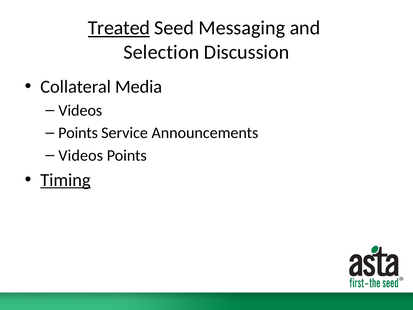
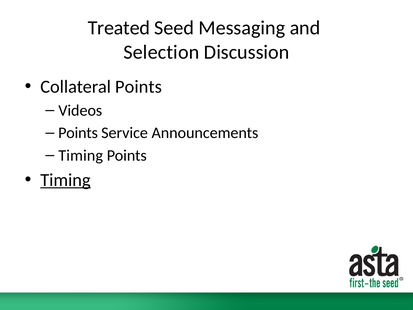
Treated underline: present -> none
Collateral Media: Media -> Points
Videos at (81, 155): Videos -> Timing
